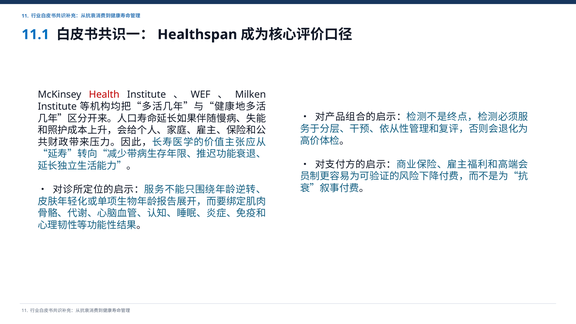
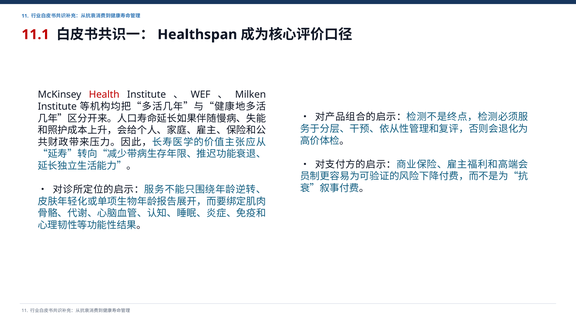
11.1 colour: blue -> red
